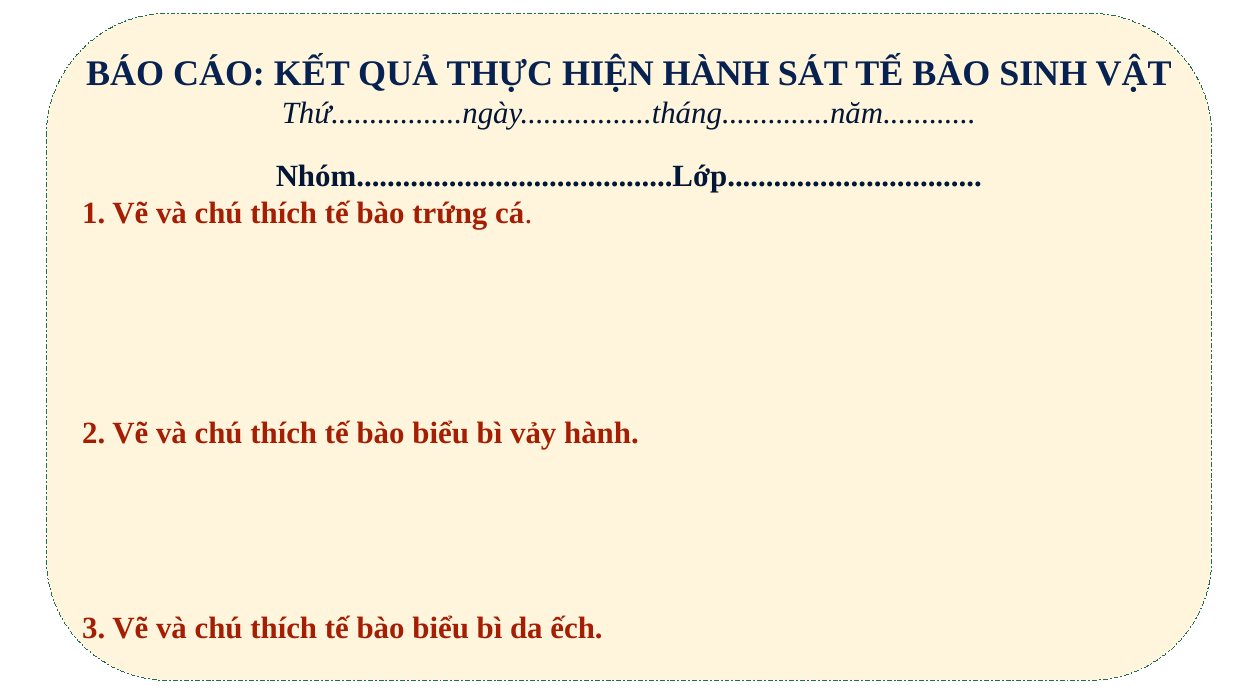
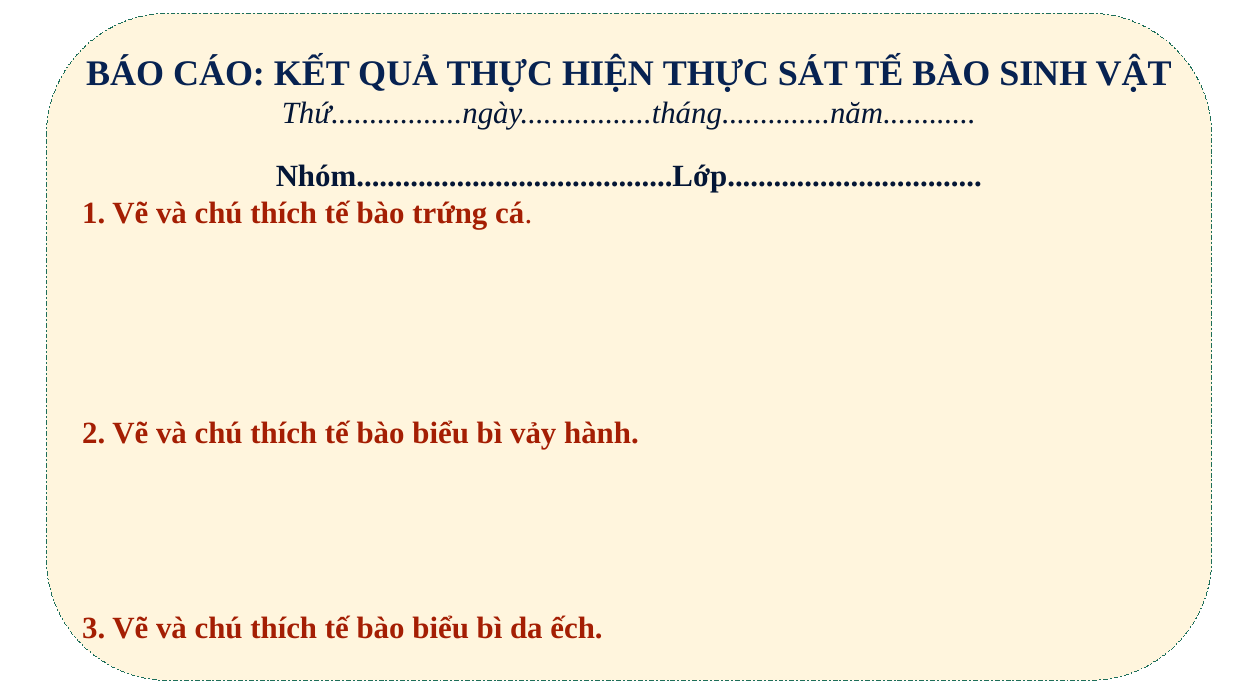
HIỆN HÀNH: HÀNH -> THỰC
